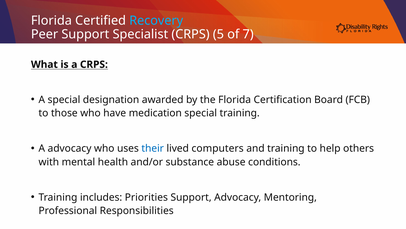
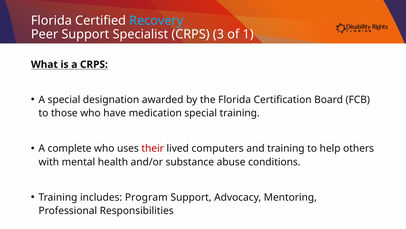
5: 5 -> 3
7: 7 -> 1
A advocacy: advocacy -> complete
their colour: blue -> red
Priorities: Priorities -> Program
